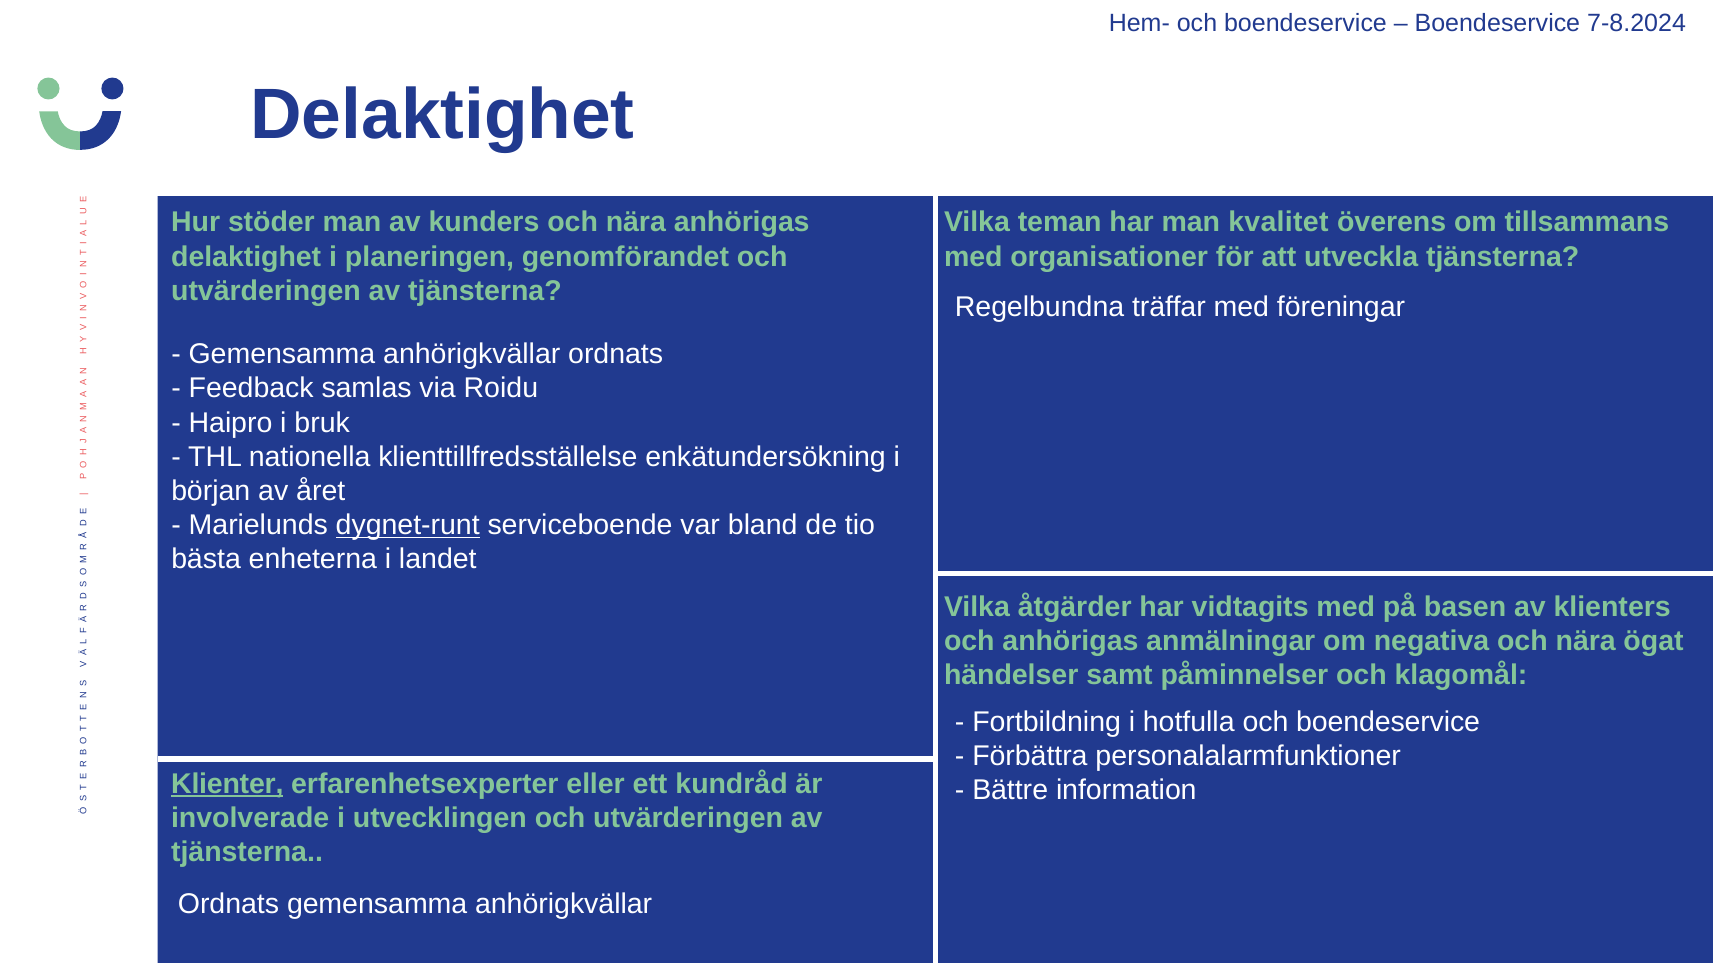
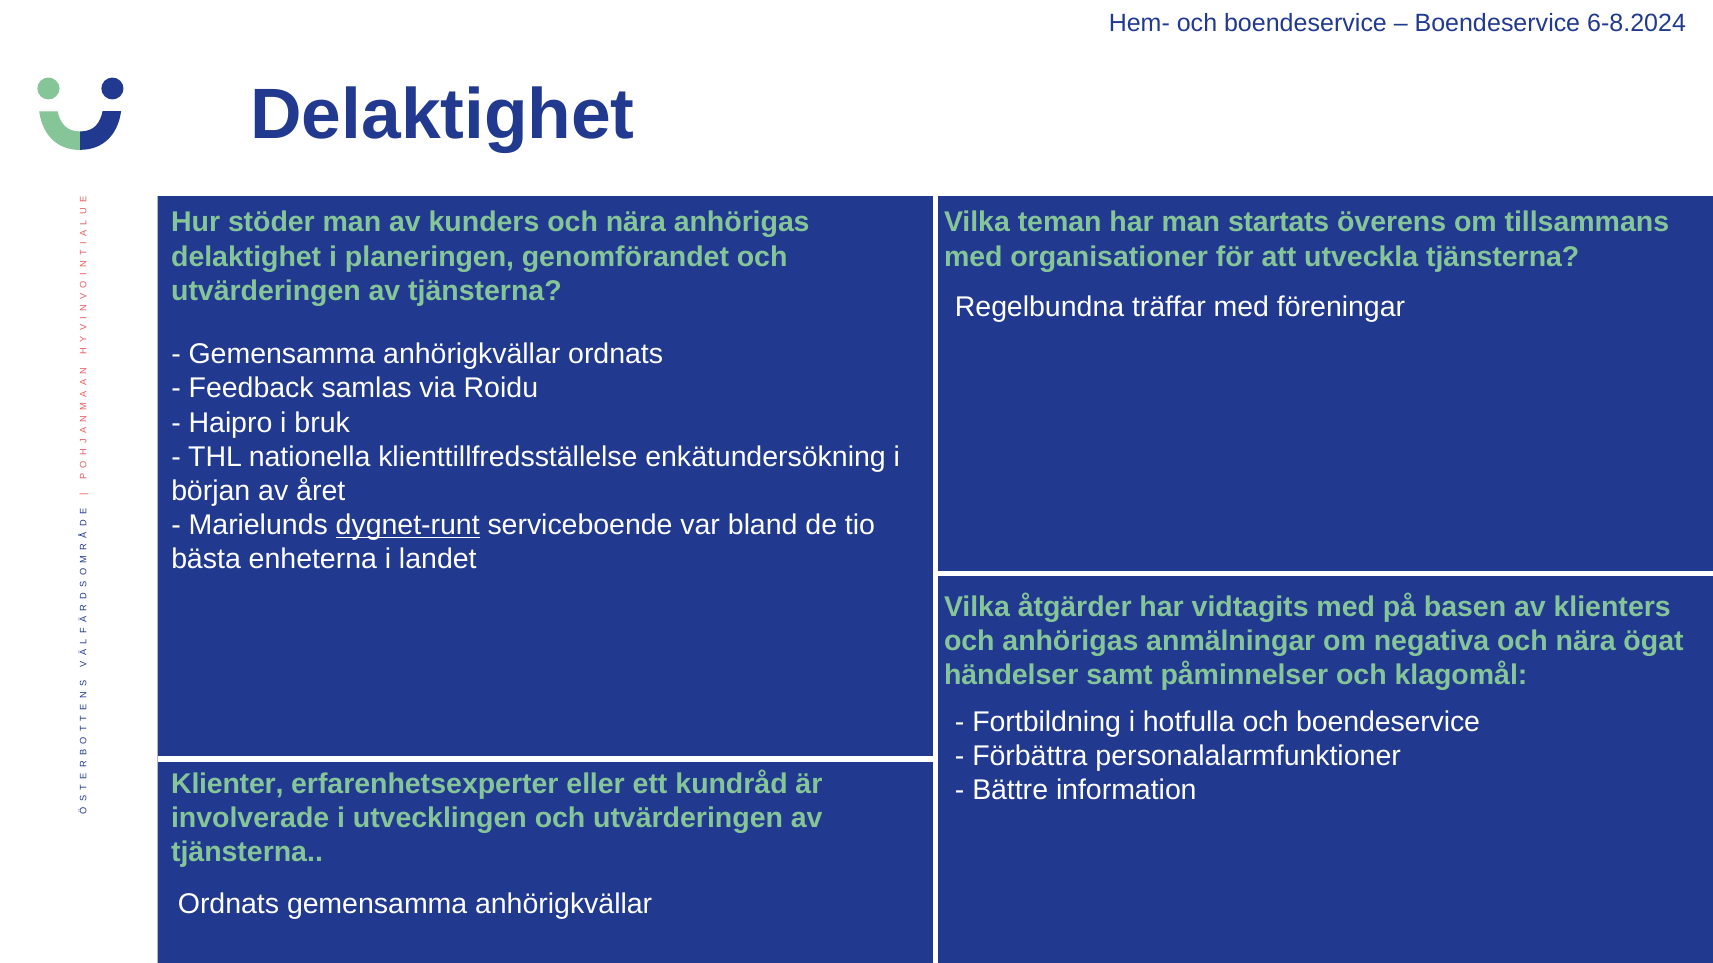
7-8.2024: 7-8.2024 -> 6-8.2024
kvalitet: kvalitet -> startats
Klienter underline: present -> none
